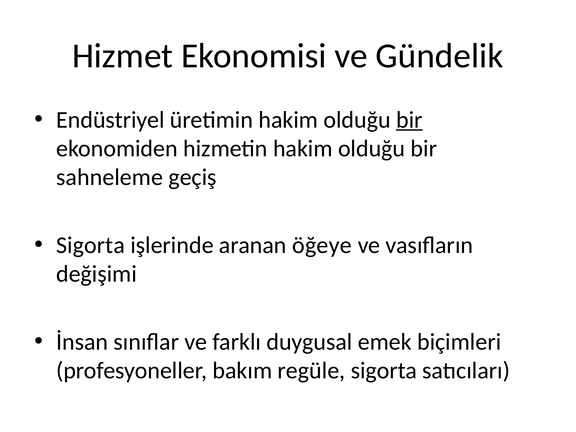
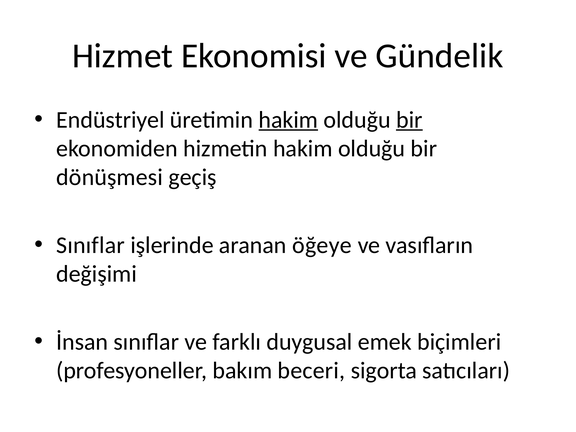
hakim at (288, 120) underline: none -> present
sahneleme: sahneleme -> dönüşmesi
Sigorta at (91, 245): Sigorta -> Sınıflar
regüle: regüle -> beceri
